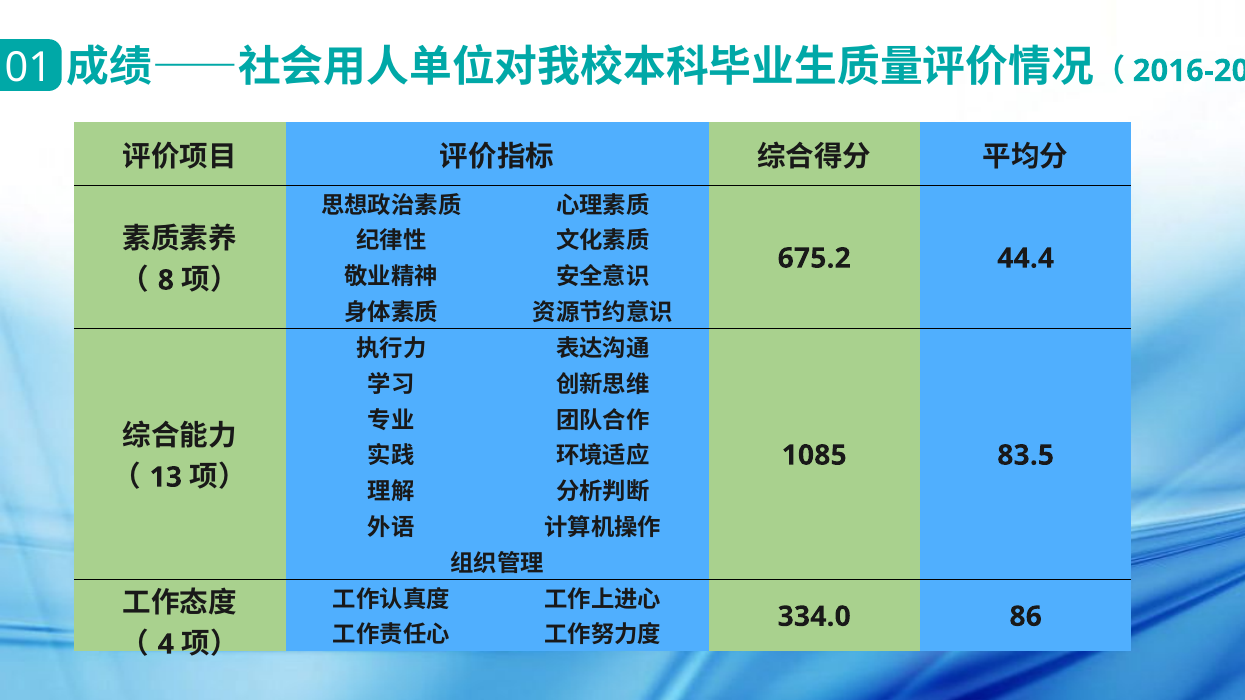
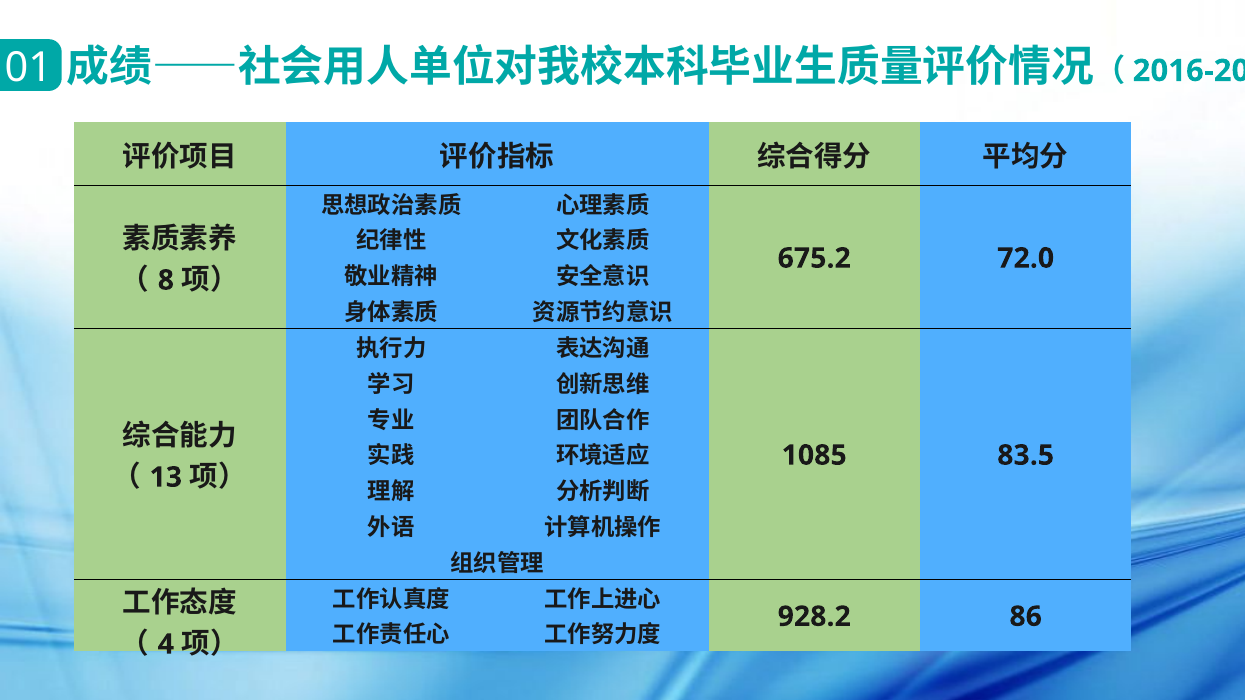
44.4: 44.4 -> 72.0
334.0: 334.0 -> 928.2
